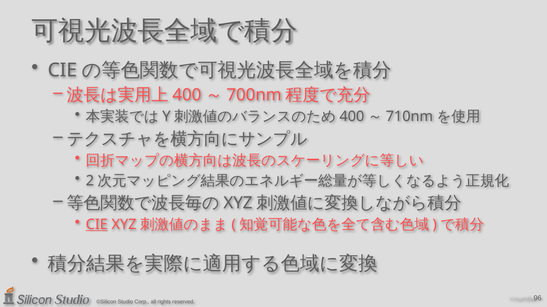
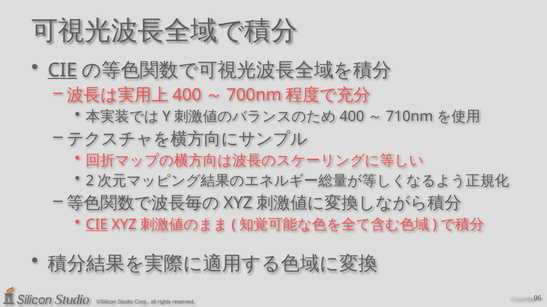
CIE at (62, 70) underline: none -> present
